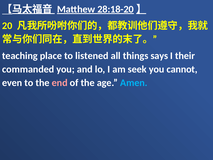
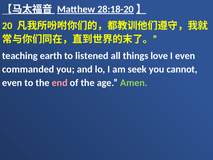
place: place -> earth
says: says -> love
I their: their -> even
Amen colour: light blue -> light green
